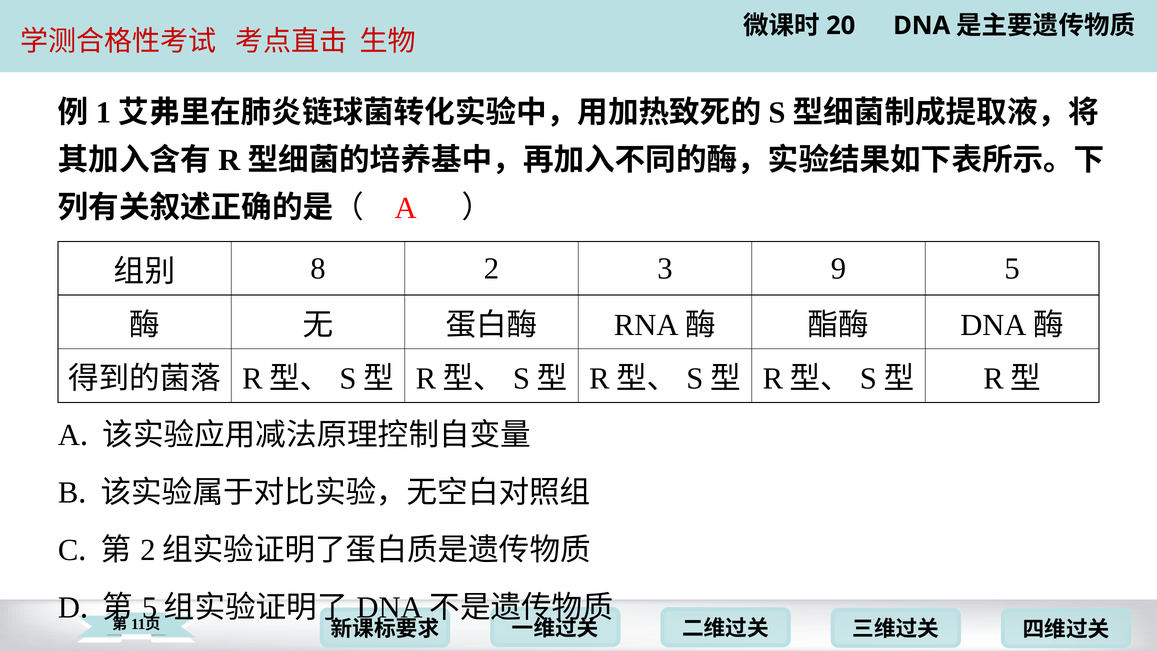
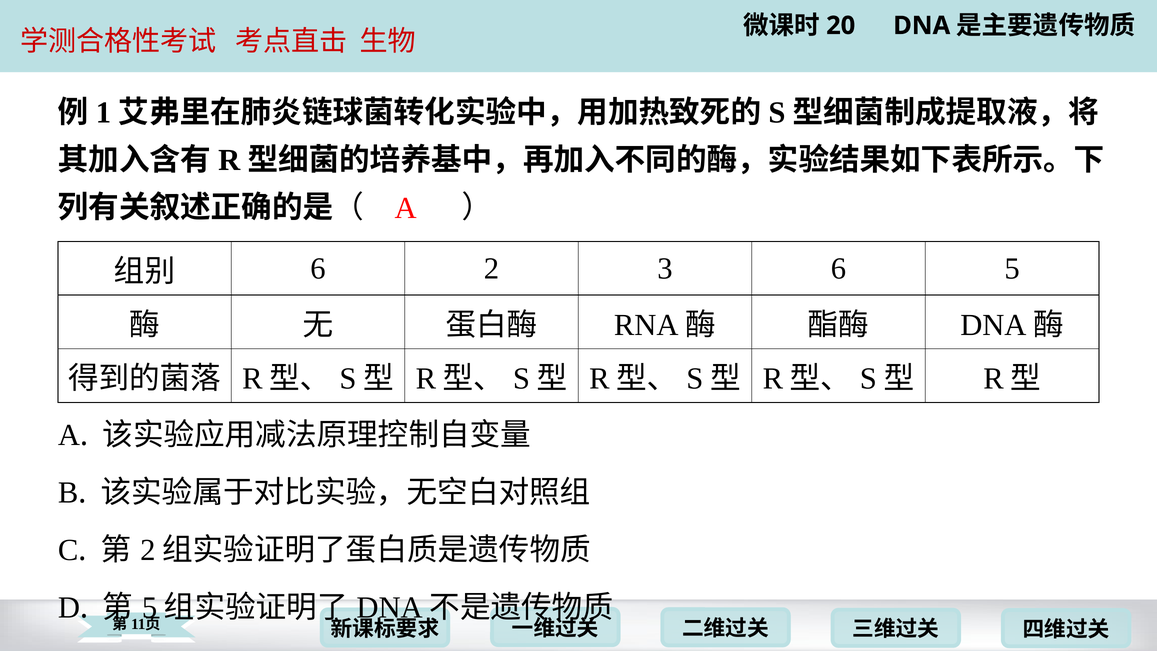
8 at (318, 268): 8 -> 6
3 9: 9 -> 6
